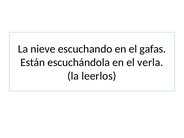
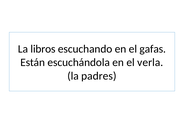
nieve: nieve -> libros
leerlos: leerlos -> padres
